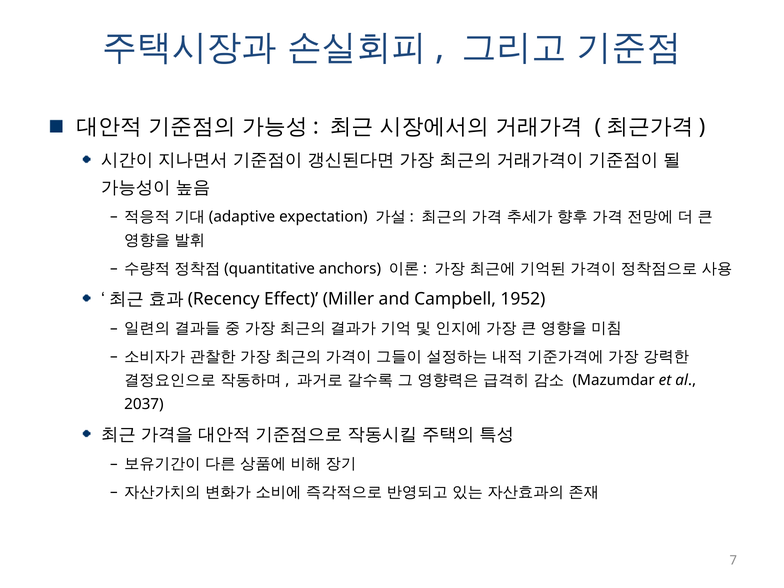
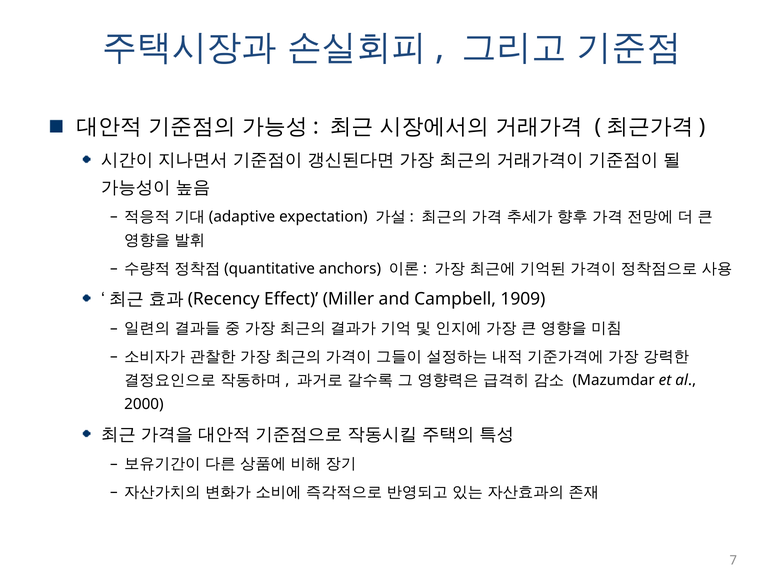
1952: 1952 -> 1909
2037: 2037 -> 2000
